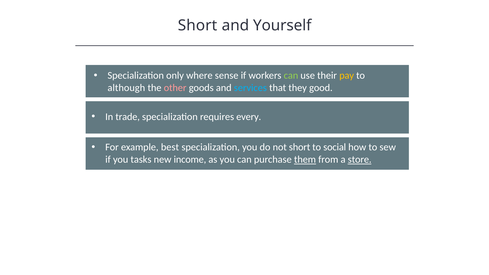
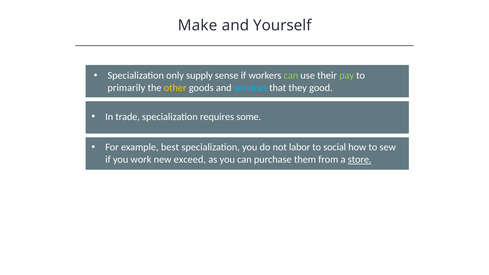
Short at (198, 26): Short -> Make
where: where -> supply
pay colour: yellow -> light green
although: although -> primarily
other colour: pink -> yellow
every: every -> some
not short: short -> labor
tasks: tasks -> work
income: income -> exceed
them underline: present -> none
